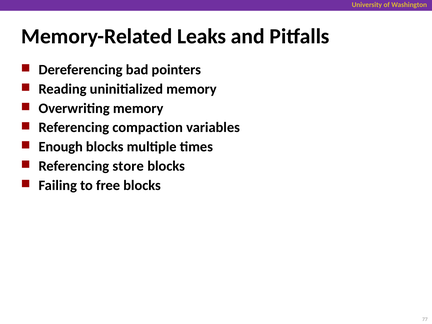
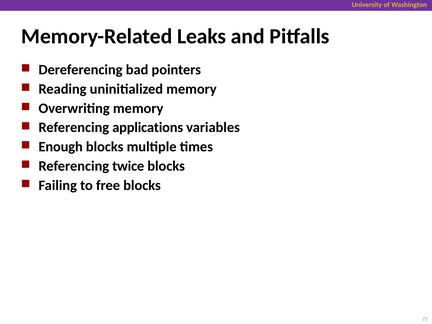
compaction: compaction -> applications
store: store -> twice
